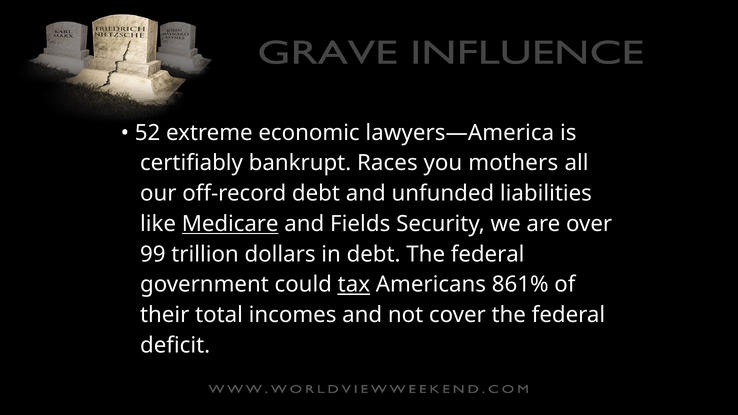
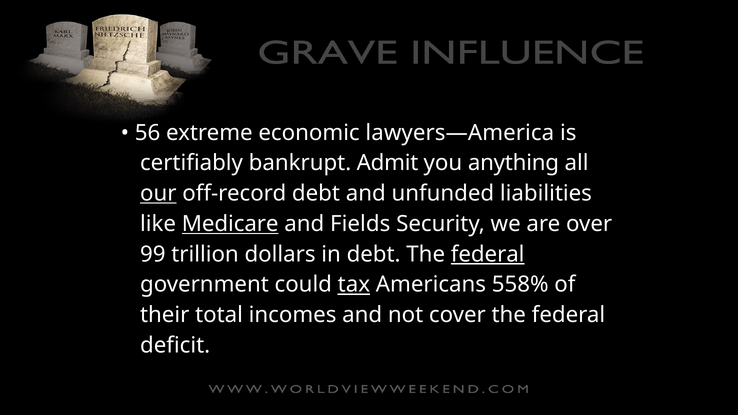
52: 52 -> 56
Races: Races -> Admit
mothers: mothers -> anything
our underline: none -> present
federal at (488, 254) underline: none -> present
861%: 861% -> 558%
